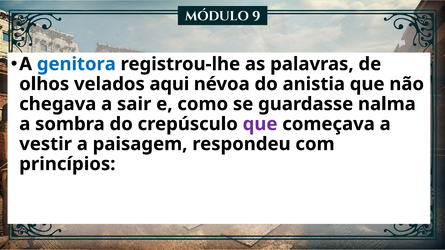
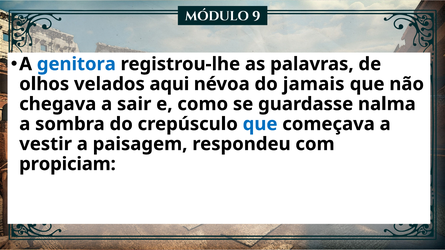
anistia: anistia -> jamais
que at (260, 124) colour: purple -> blue
princípios: princípios -> propiciam
